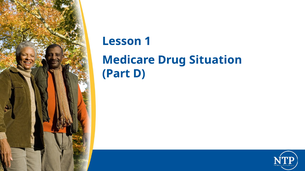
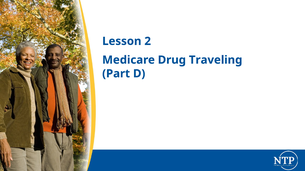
1: 1 -> 2
Situation: Situation -> Traveling
